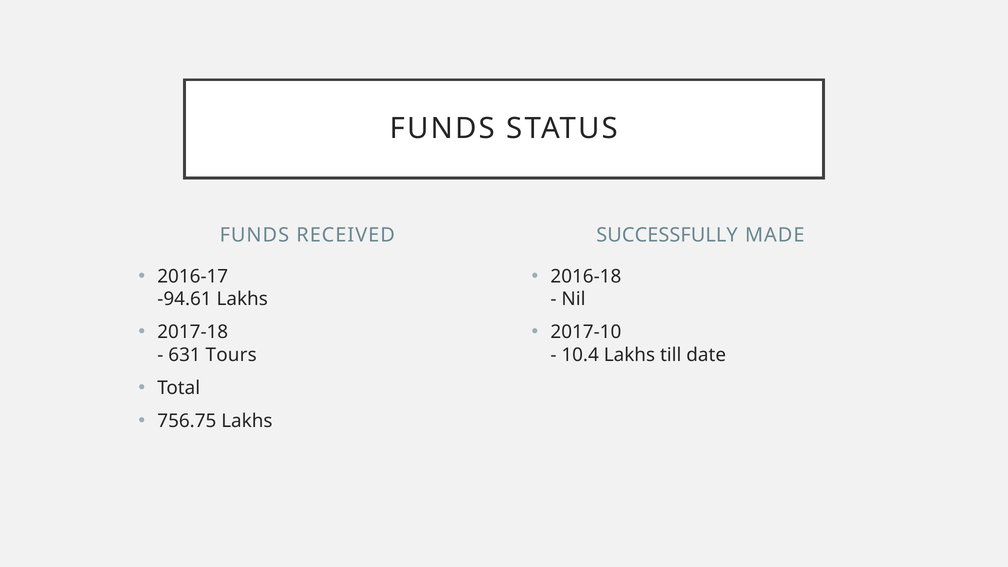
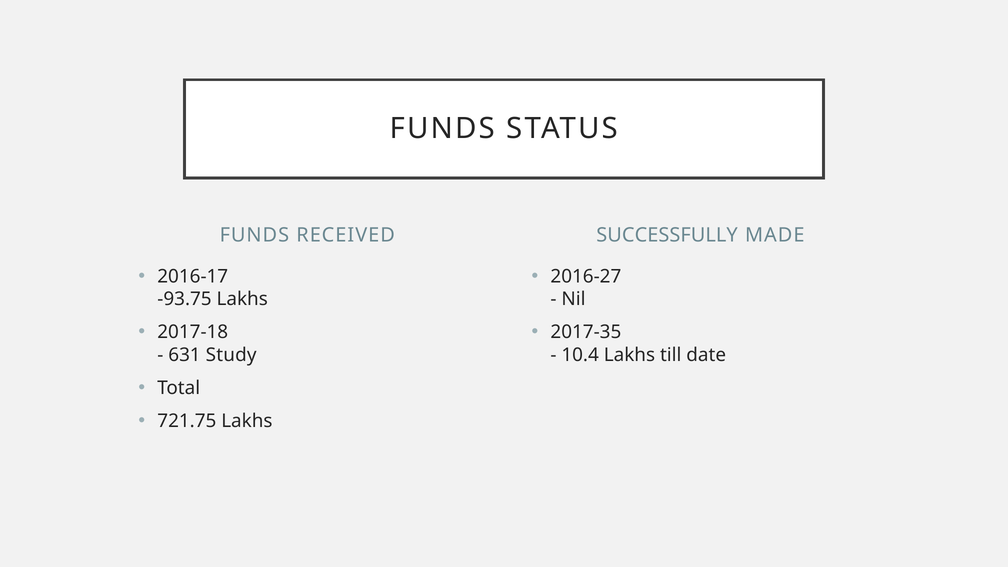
2016-18: 2016-18 -> 2016-27
-94.61: -94.61 -> -93.75
2017-10: 2017-10 -> 2017-35
Tours: Tours -> Study
756.75: 756.75 -> 721.75
